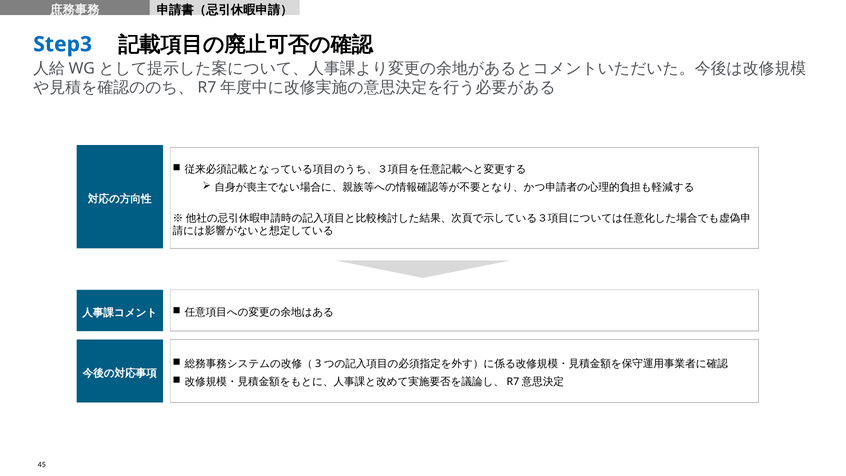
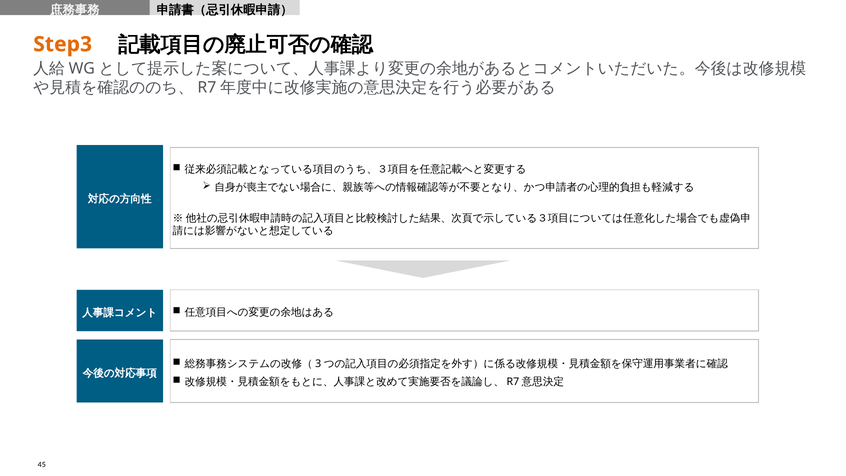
Step3 colour: blue -> orange
